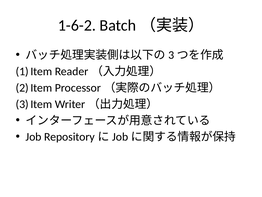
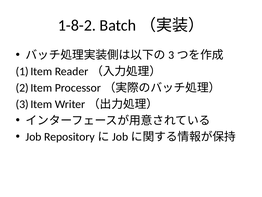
1-6-2: 1-6-2 -> 1-8-2
